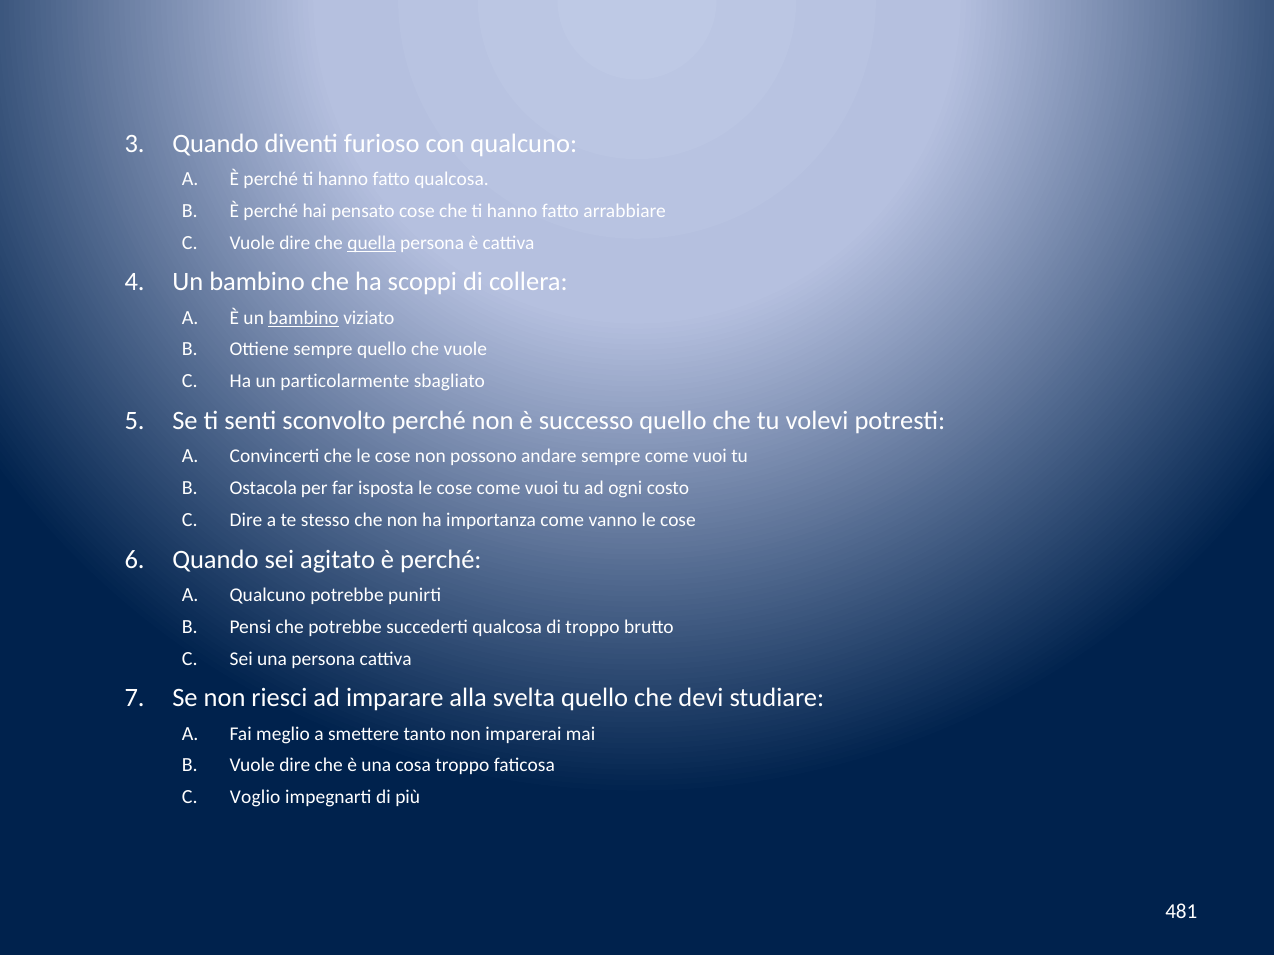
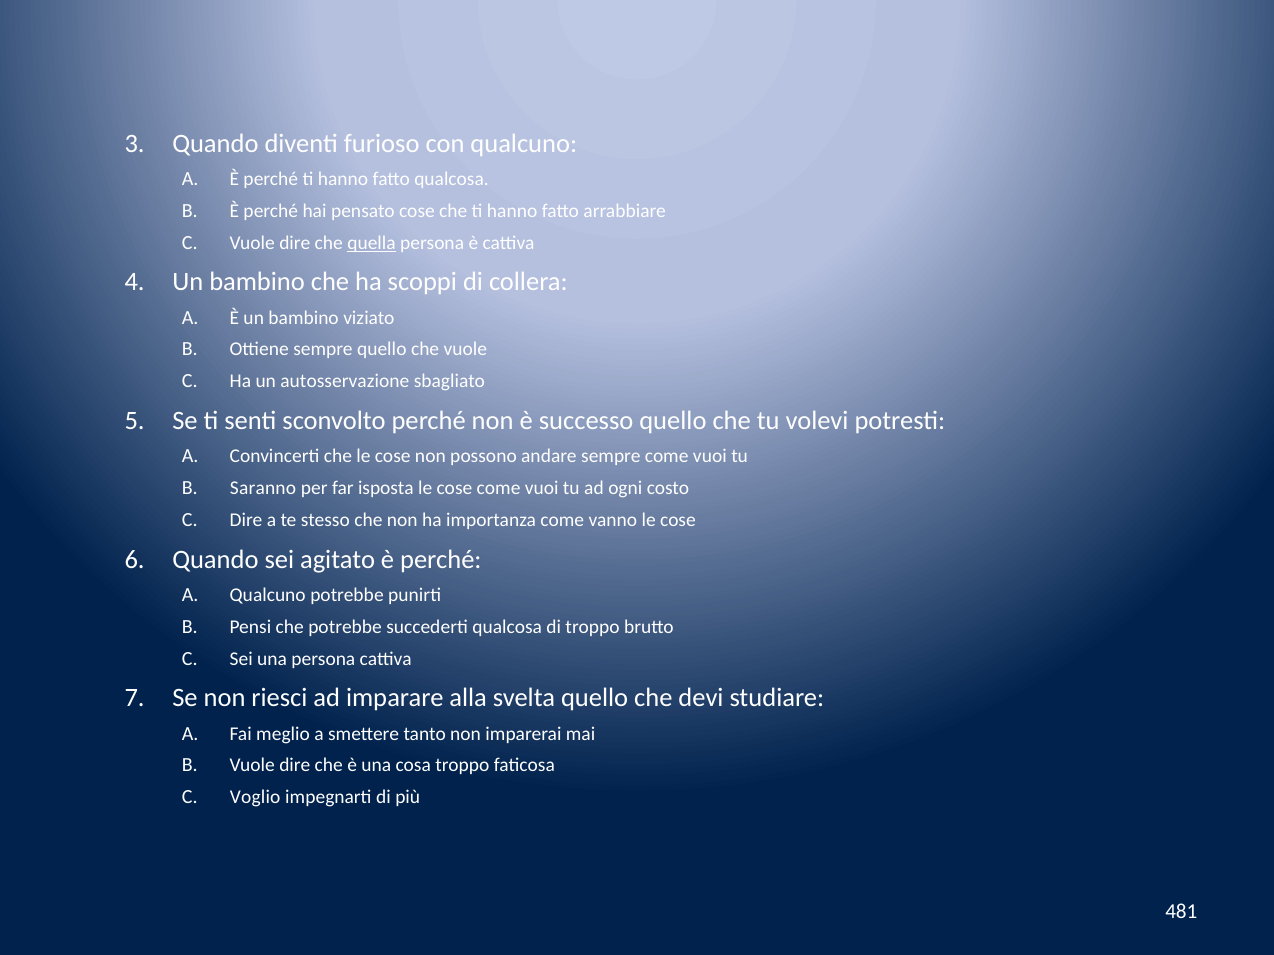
bambino at (304, 318) underline: present -> none
particolarmente: particolarmente -> autosservazione
Ostacola: Ostacola -> Saranno
